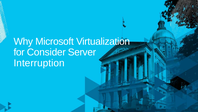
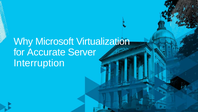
Consider: Consider -> Accurate
